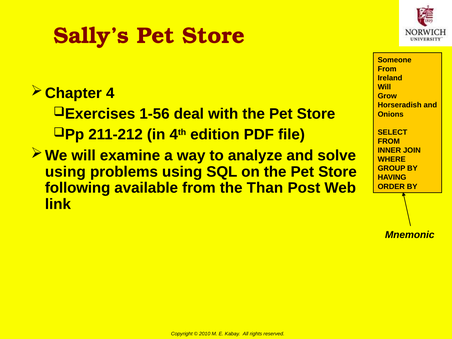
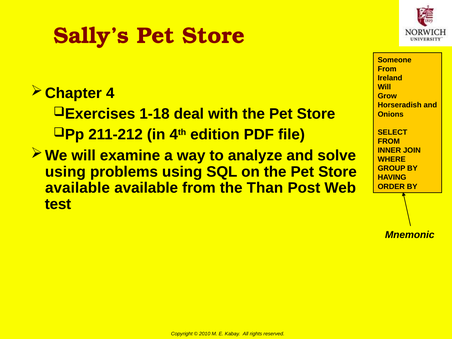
1-56: 1-56 -> 1-18
following at (78, 188): following -> available
link: link -> test
